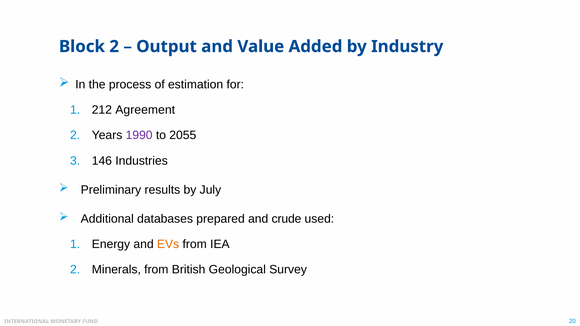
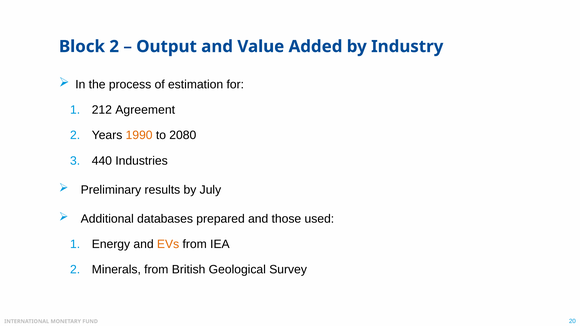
1990 colour: purple -> orange
2055: 2055 -> 2080
146: 146 -> 440
crude: crude -> those
